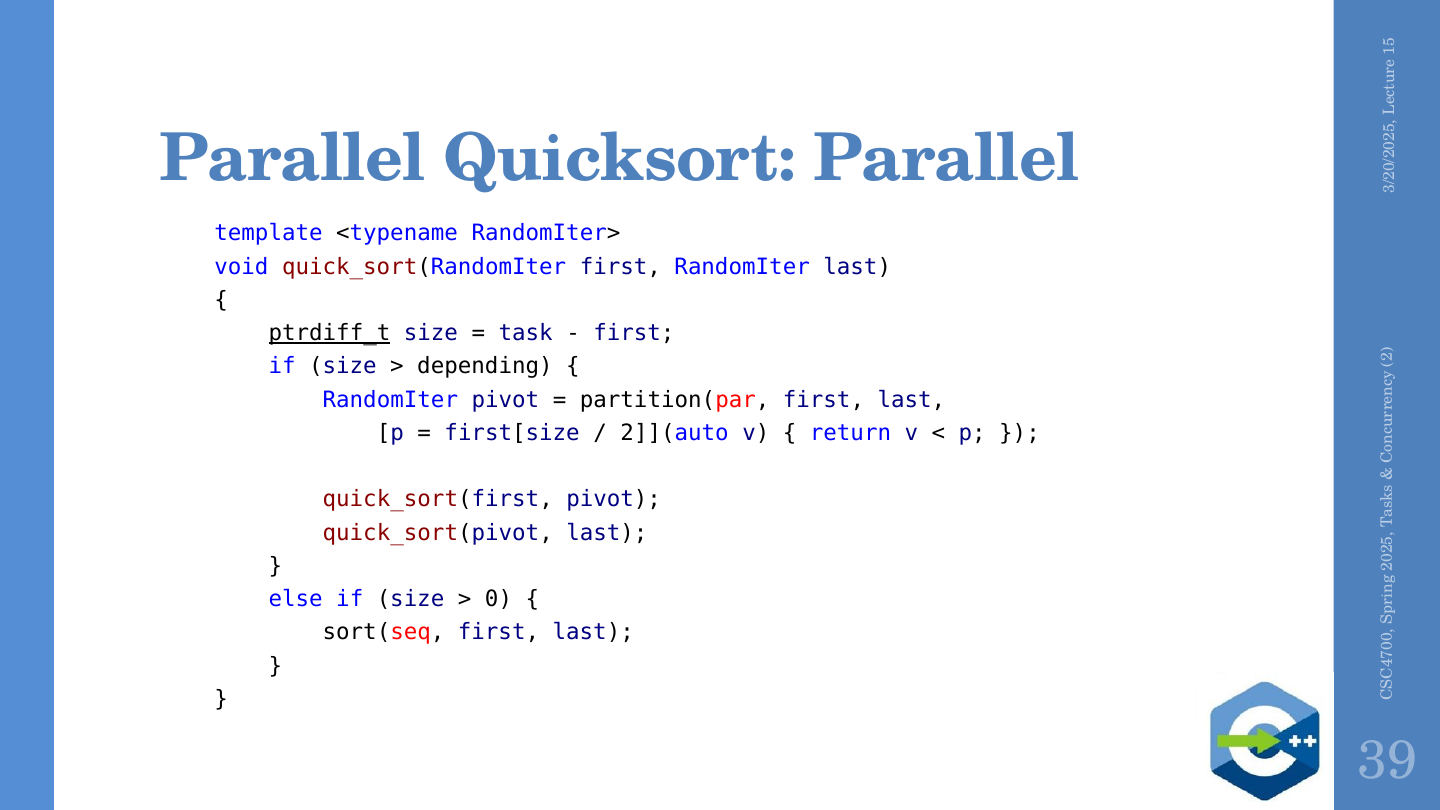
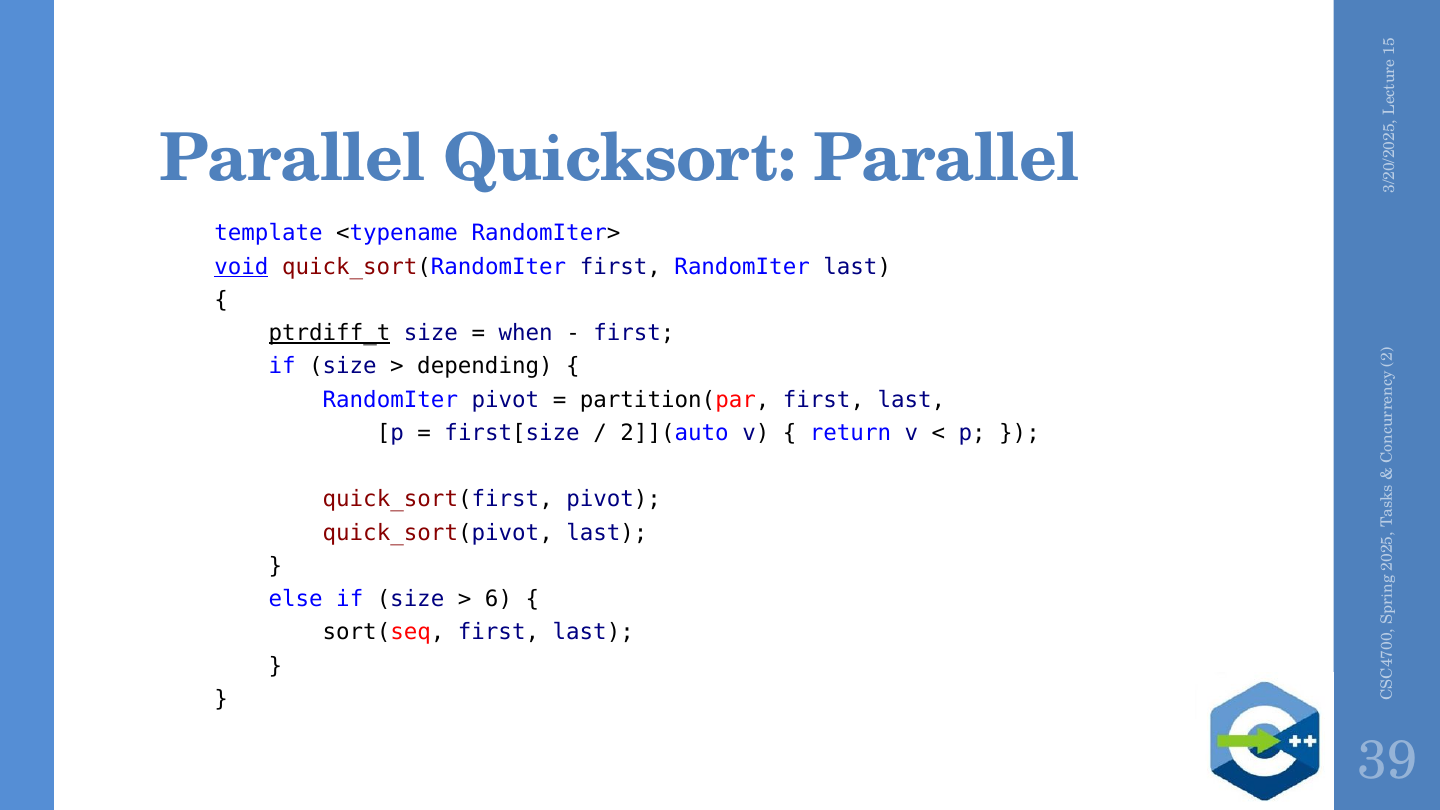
void underline: none -> present
task: task -> when
0 at (498, 599): 0 -> 6
